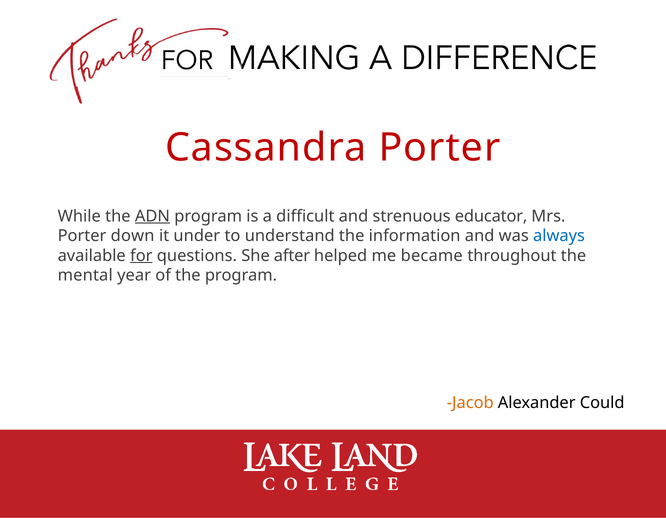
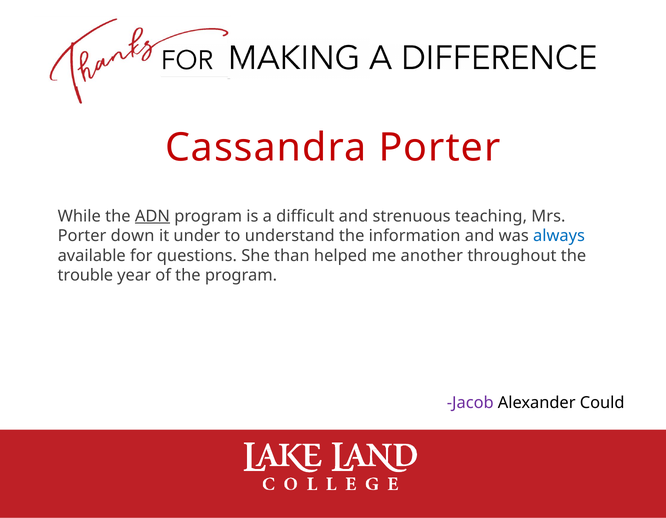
educator: educator -> teaching
for underline: present -> none
after: after -> than
became: became -> another
mental: mental -> trouble
Jacob colour: orange -> purple
